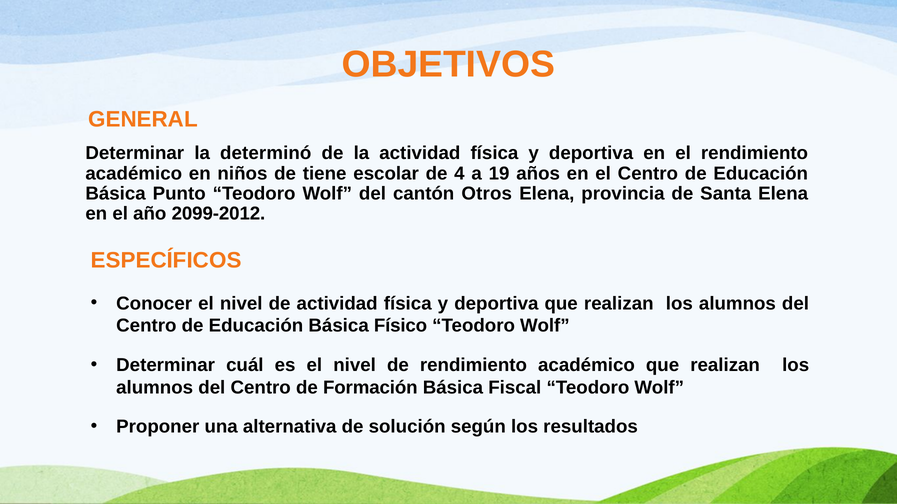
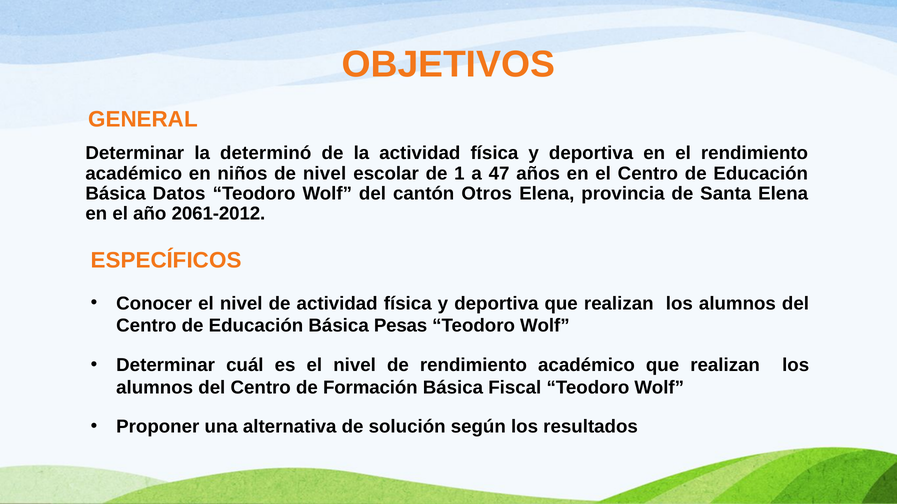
de tiene: tiene -> nivel
4: 4 -> 1
19: 19 -> 47
Punto: Punto -> Datos
2099-2012: 2099-2012 -> 2061-2012
Físico: Físico -> Pesas
